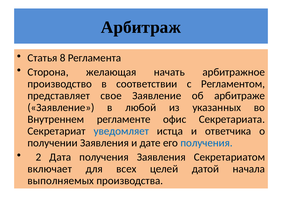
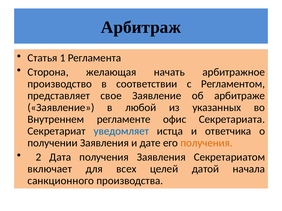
8: 8 -> 1
получения at (206, 143) colour: blue -> orange
выполняемых: выполняемых -> санкционного
